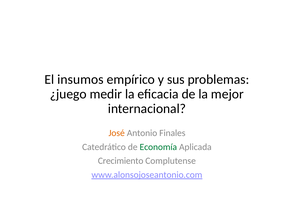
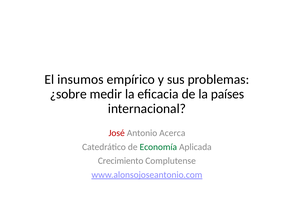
¿juego: ¿juego -> ¿sobre
mejor: mejor -> países
José colour: orange -> red
Finales: Finales -> Acerca
